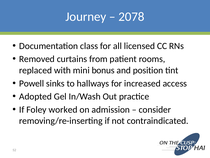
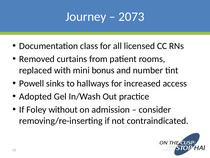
2078: 2078 -> 2073
position: position -> number
worked: worked -> without
